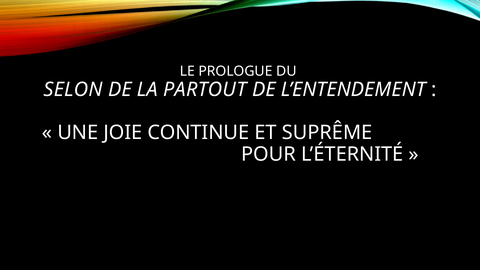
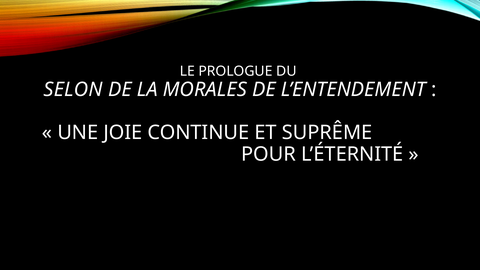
PARTOUT: PARTOUT -> MORALES
